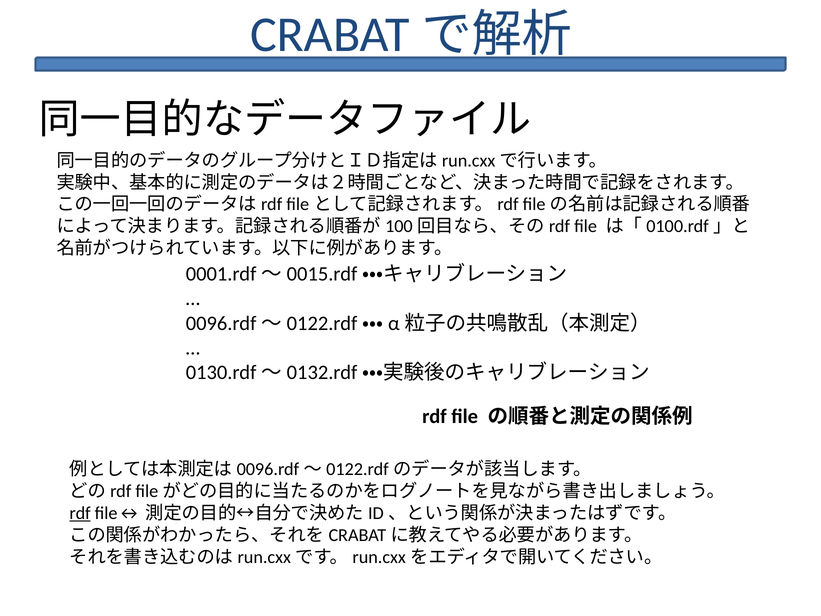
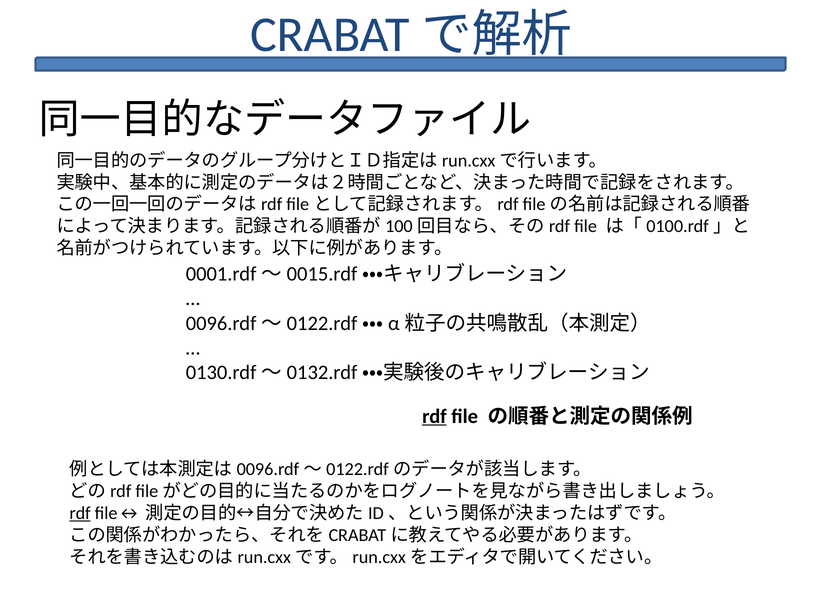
rdf at (434, 416) underline: none -> present
